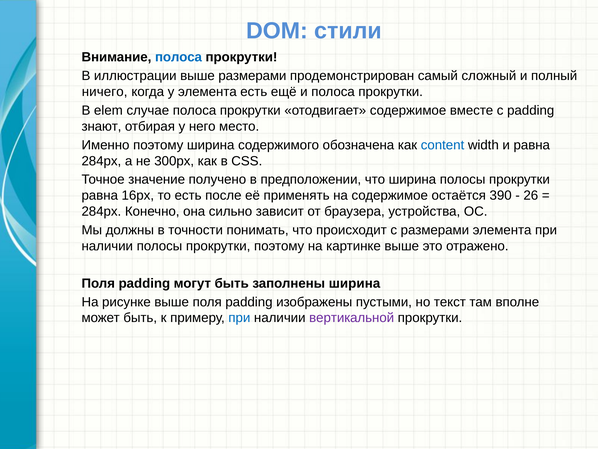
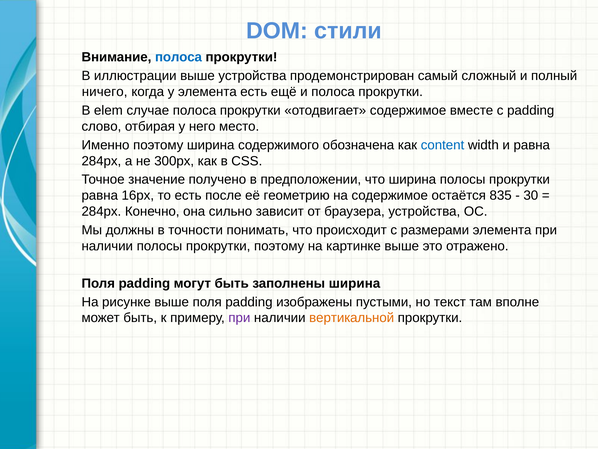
выше размерами: размерами -> устройства
знают: знают -> слово
применять: применять -> геометрию
390: 390 -> 835
26: 26 -> 30
при at (239, 318) colour: blue -> purple
вертикальной colour: purple -> orange
